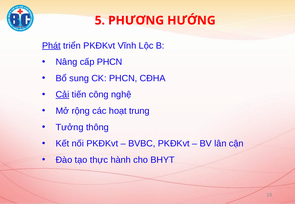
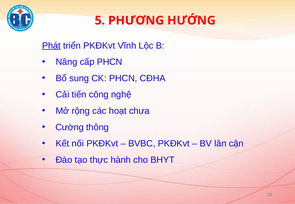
Cải underline: present -> none
trung: trung -> chưa
Tưởng: Tưởng -> Cường
